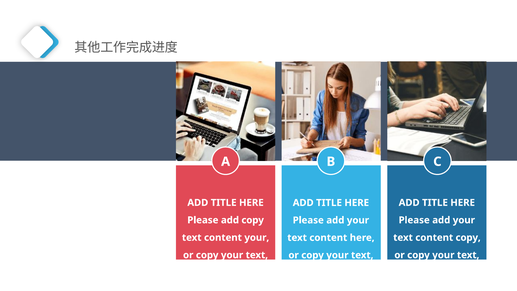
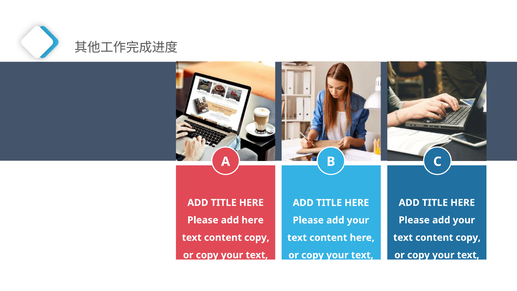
add copy: copy -> here
your at (257, 237): your -> copy
